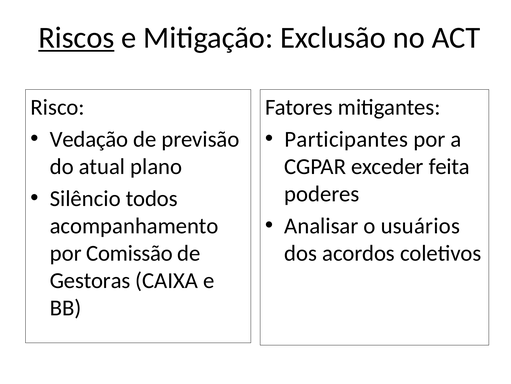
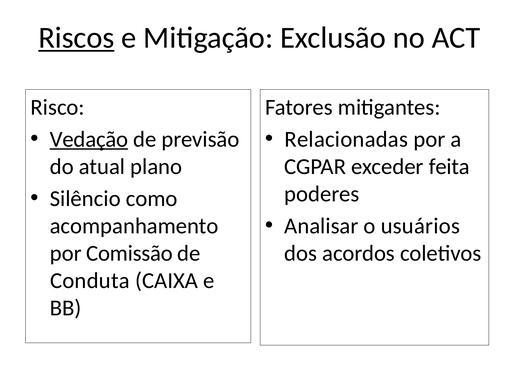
Vedação underline: none -> present
Participantes: Participantes -> Relacionadas
todos: todos -> como
Gestoras: Gestoras -> Conduta
